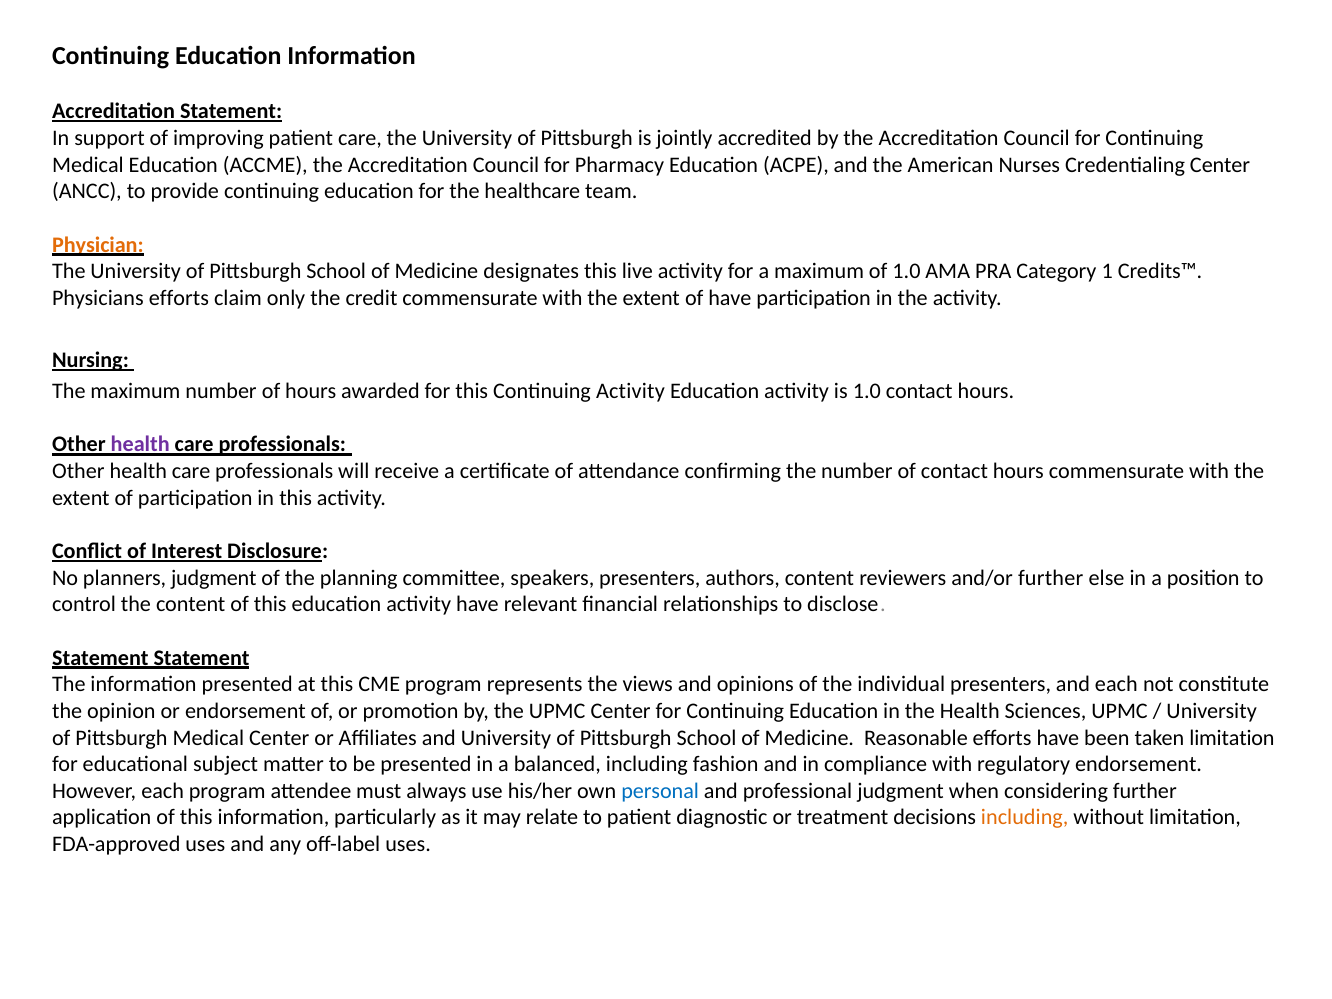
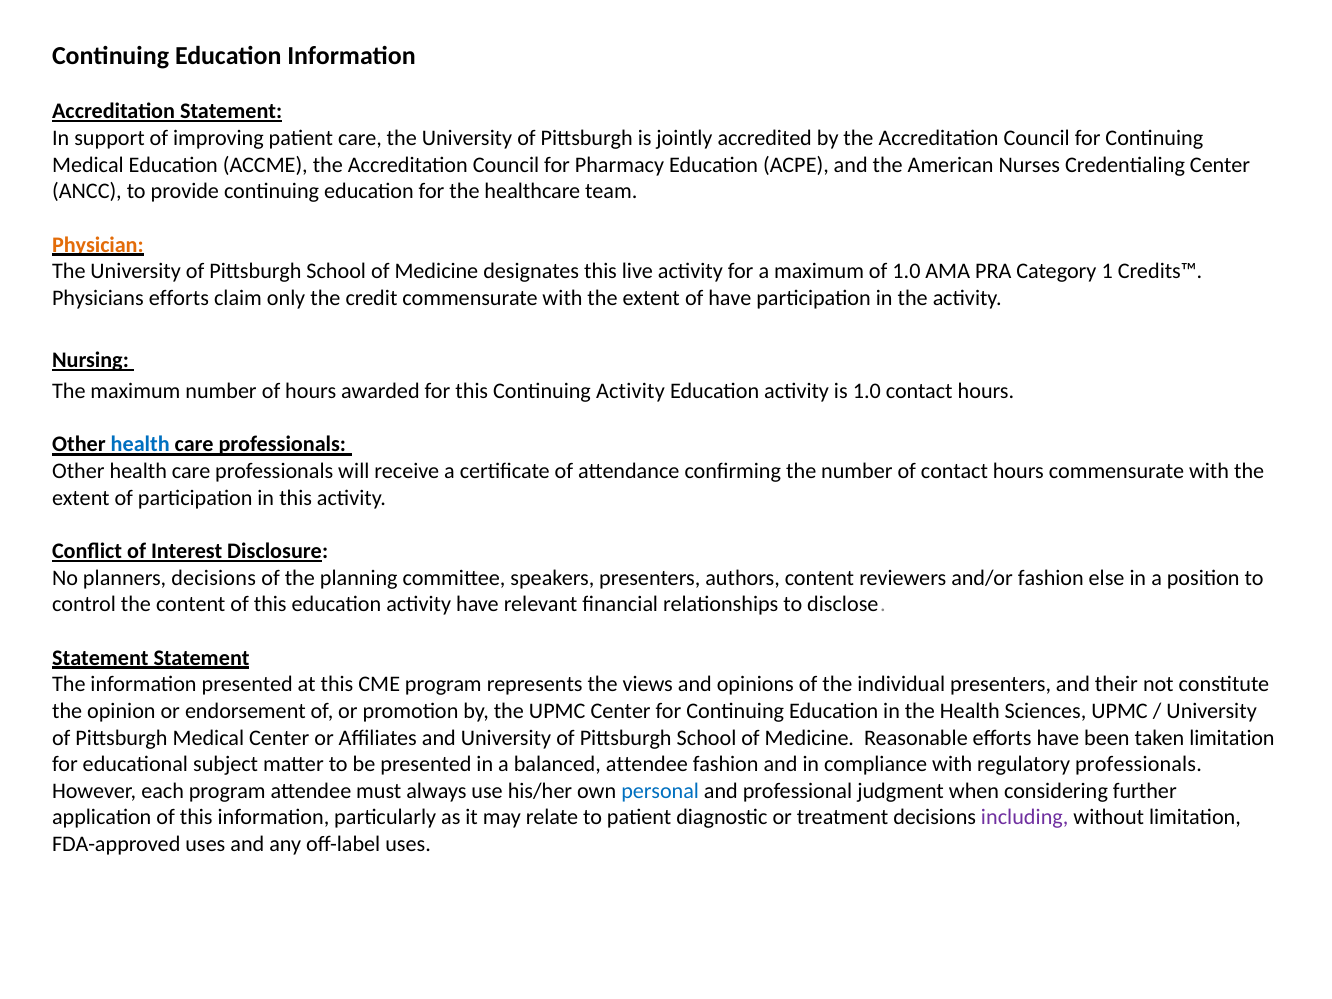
health at (140, 445) colour: purple -> blue
planners judgment: judgment -> decisions
and/or further: further -> fashion
and each: each -> their
balanced including: including -> attendee
regulatory endorsement: endorsement -> professionals
including at (1025, 818) colour: orange -> purple
